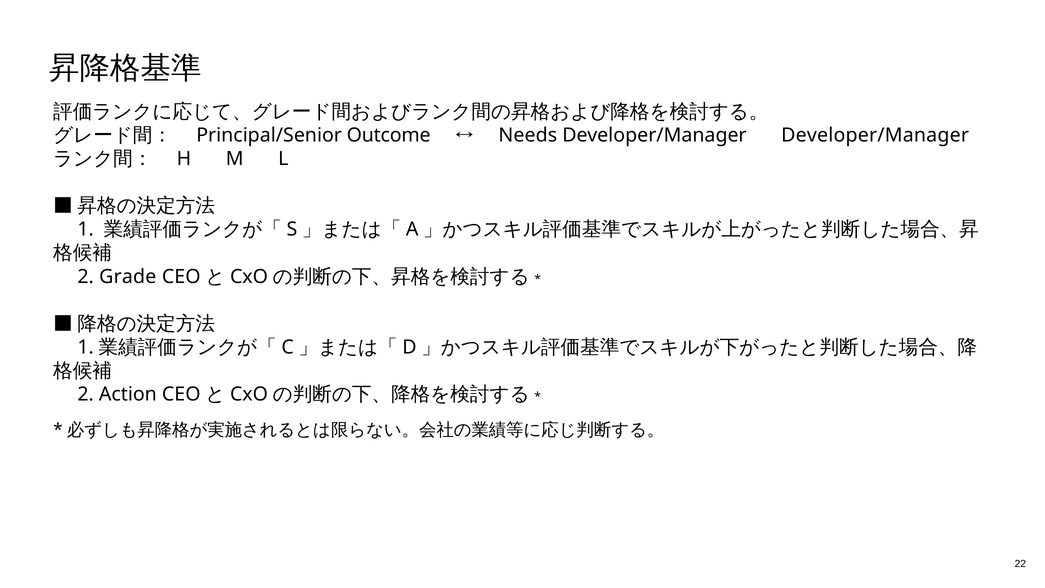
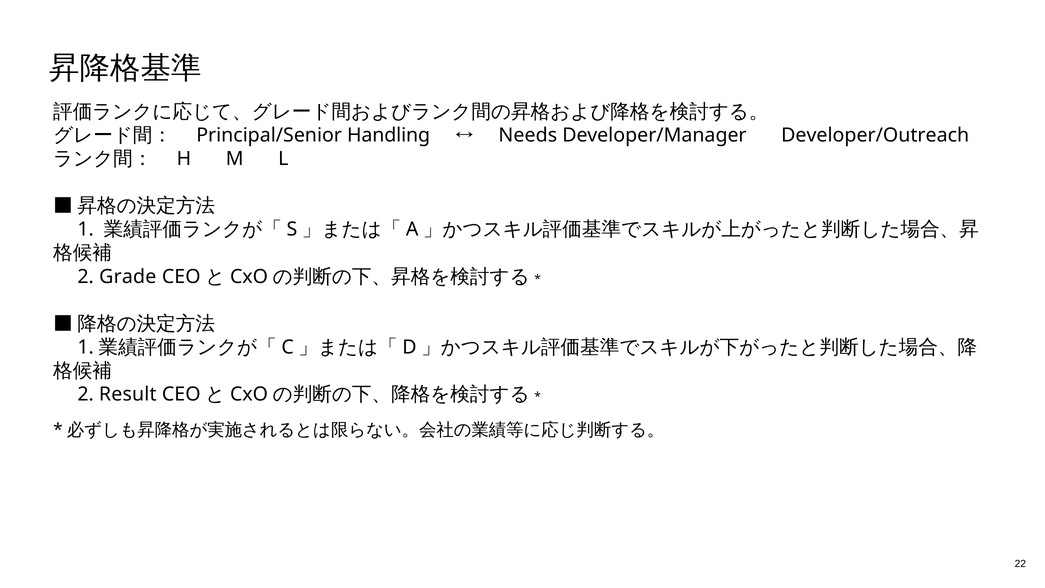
Outcome: Outcome -> Handling
Developer/Manager Developer/Manager: Developer/Manager -> Developer/Outreach
Action: Action -> Result
